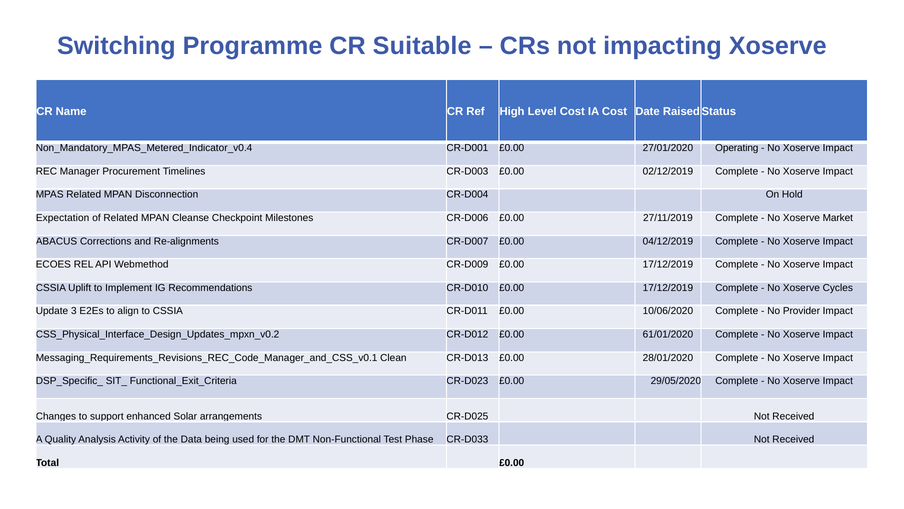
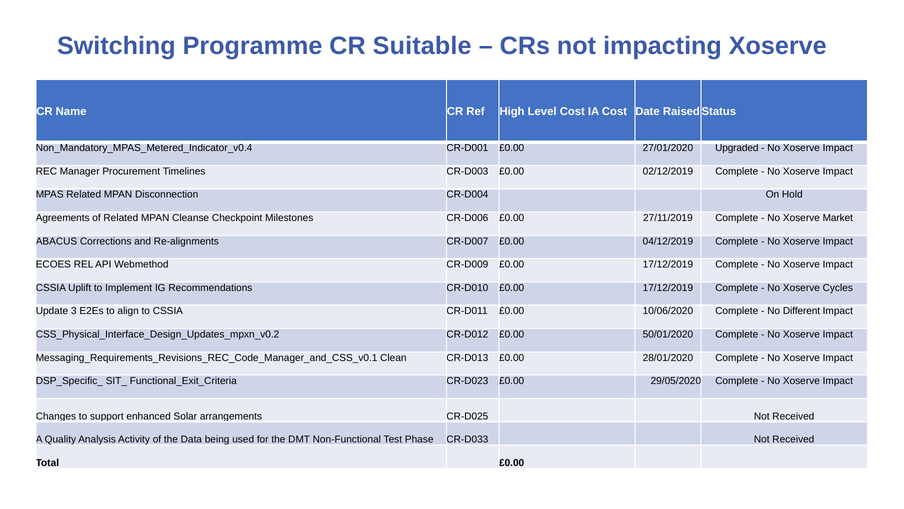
Operating: Operating -> Upgraded
Expectation: Expectation -> Agreements
Provider: Provider -> Different
61/01/2020: 61/01/2020 -> 50/01/2020
